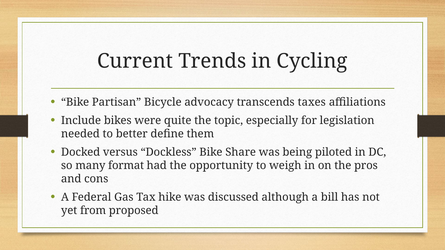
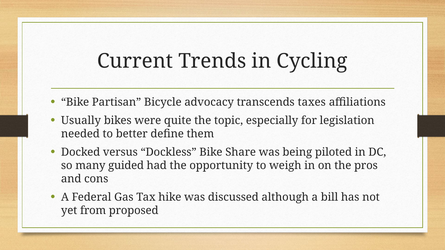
Include: Include -> Usually
format: format -> guided
